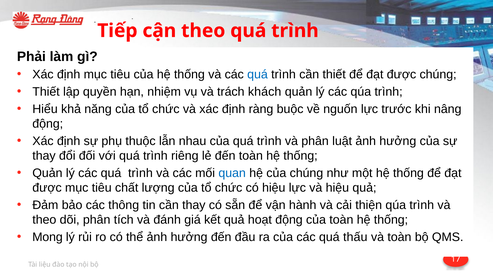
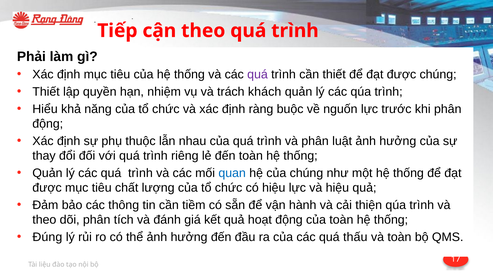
quá at (258, 75) colour: blue -> purple
khi nâng: nâng -> phân
cần thay: thay -> tiềm
Mong: Mong -> Đúng
